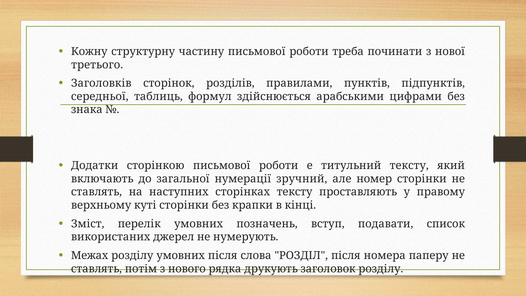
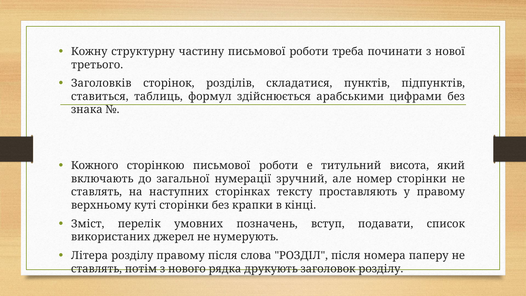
правилами: правилами -> складатися
середньої: середньої -> ставиться
Додатки: Додатки -> Кожного
титульний тексту: тексту -> висота
Межах: Межах -> Літера
розділу умовних: умовних -> правому
